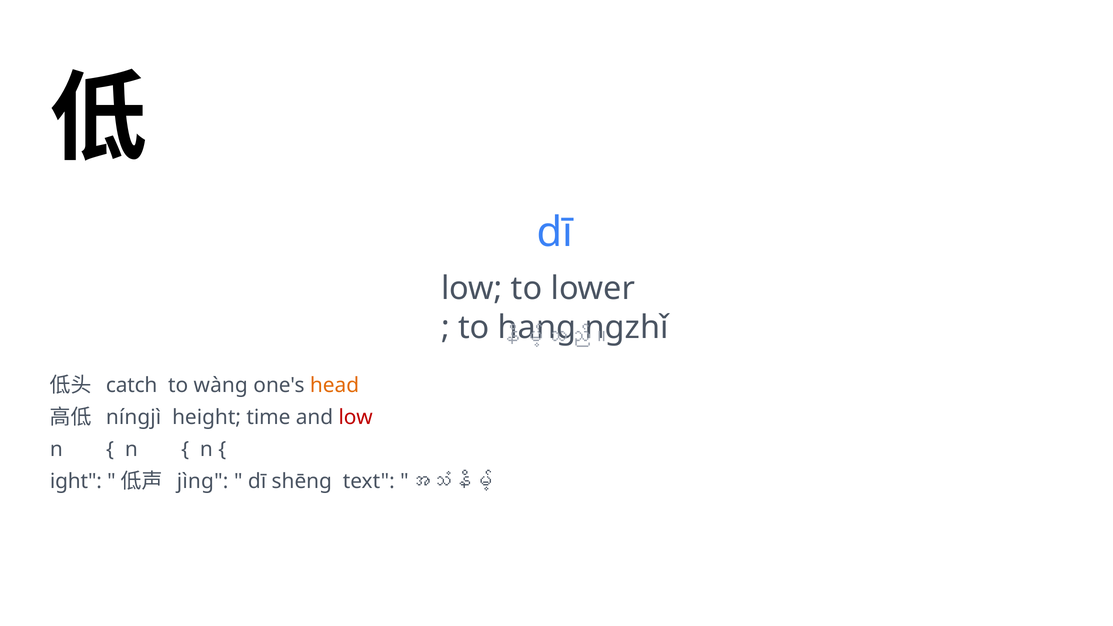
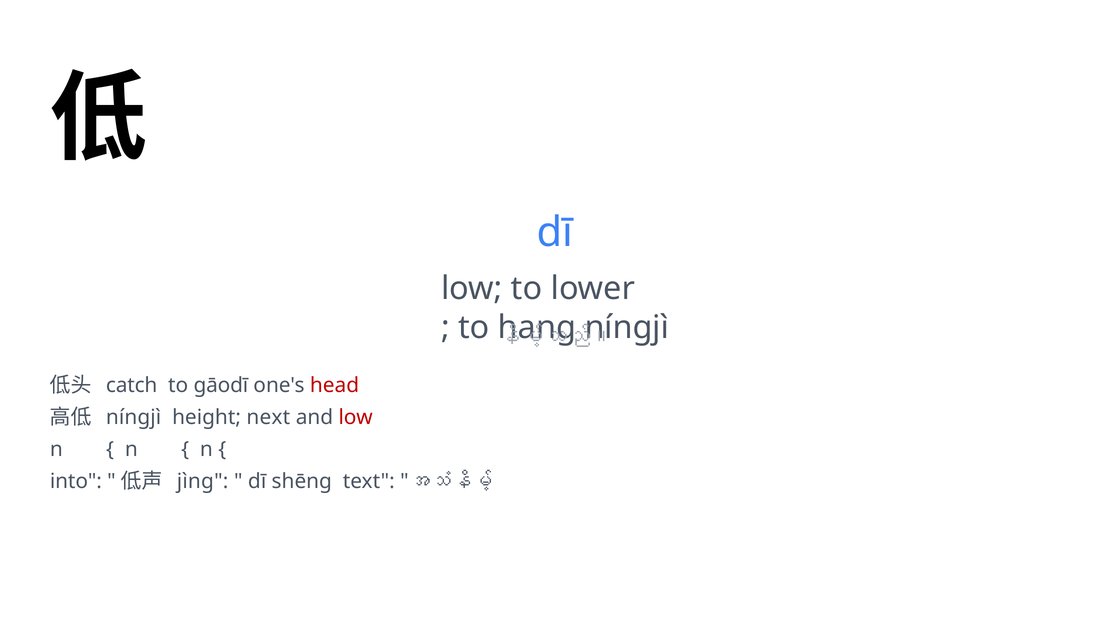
ngzhǐ at (627, 328): ngzhǐ -> níngjì
wàng: wàng -> gāodī
head colour: orange -> red
time: time -> next
ight: ight -> into
